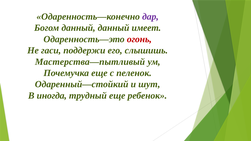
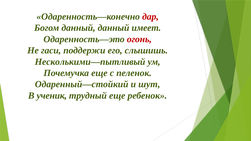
дар colour: purple -> red
Мастерства—пытливый: Мастерства—пытливый -> Несколькими—пытливый
иногда: иногда -> ученик
